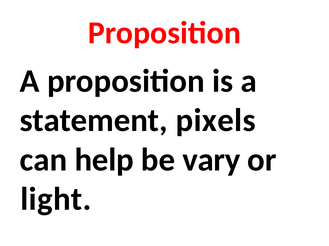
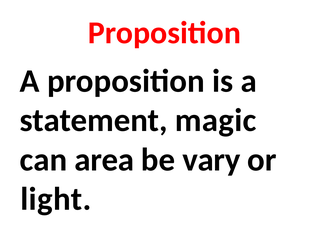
pixels: pixels -> magic
help: help -> area
